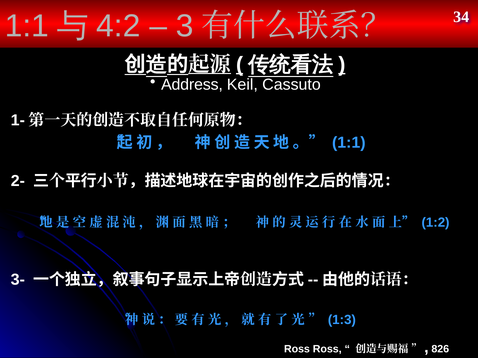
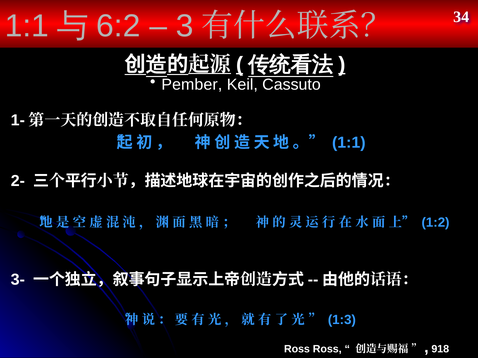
4:2: 4:2 -> 6:2
Address: Address -> Pember
826: 826 -> 918
